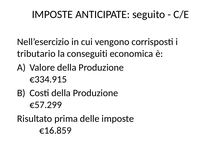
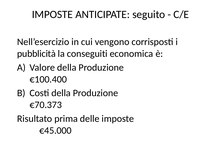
tributario: tributario -> pubblicità
€334.915: €334.915 -> €100.400
€57.299: €57.299 -> €70.373
€16.859: €16.859 -> €45.000
